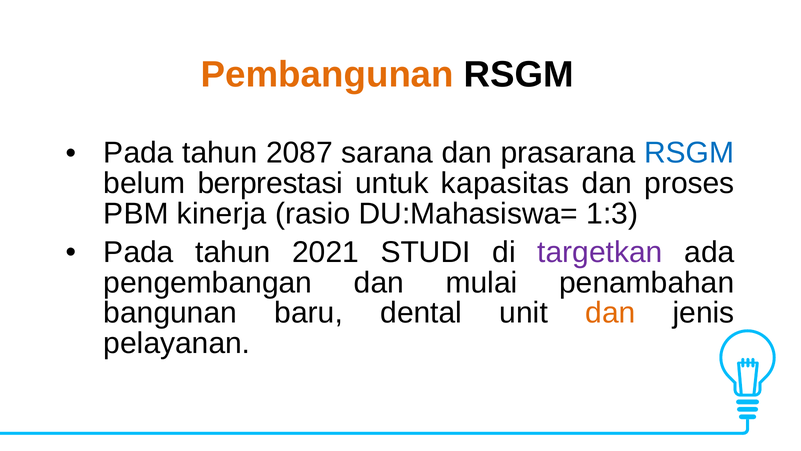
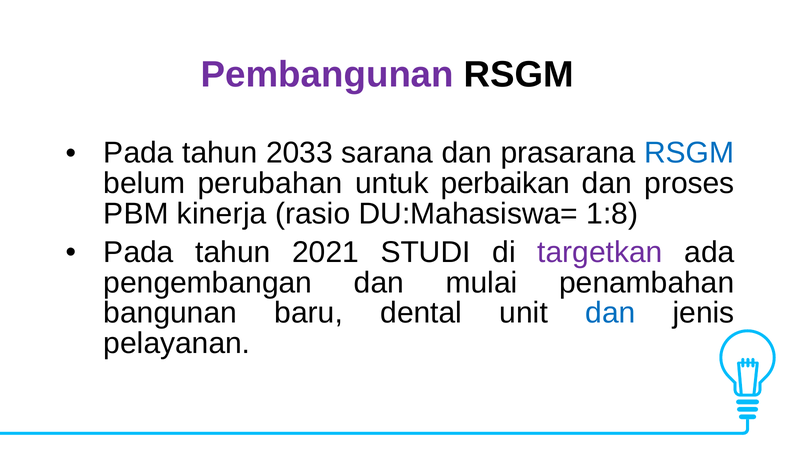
Pembangunan colour: orange -> purple
2087: 2087 -> 2033
berprestasi: berprestasi -> perubahan
kapasitas: kapasitas -> perbaikan
1:3: 1:3 -> 1:8
dan at (610, 313) colour: orange -> blue
